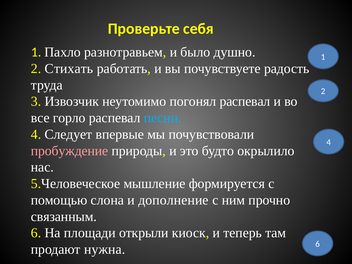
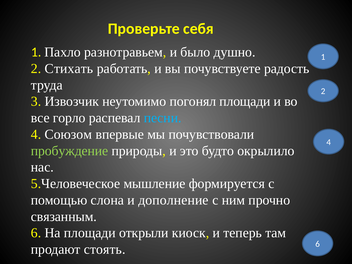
погонял распевал: распевал -> площади
Следует: Следует -> Союзом
пробуждение colour: pink -> light green
нужна: нужна -> стоять
